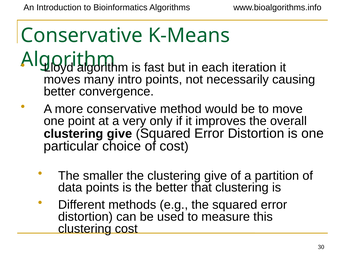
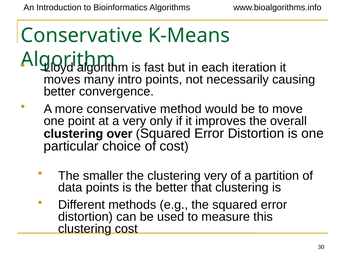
give at (119, 134): give -> over
the clustering give: give -> very
